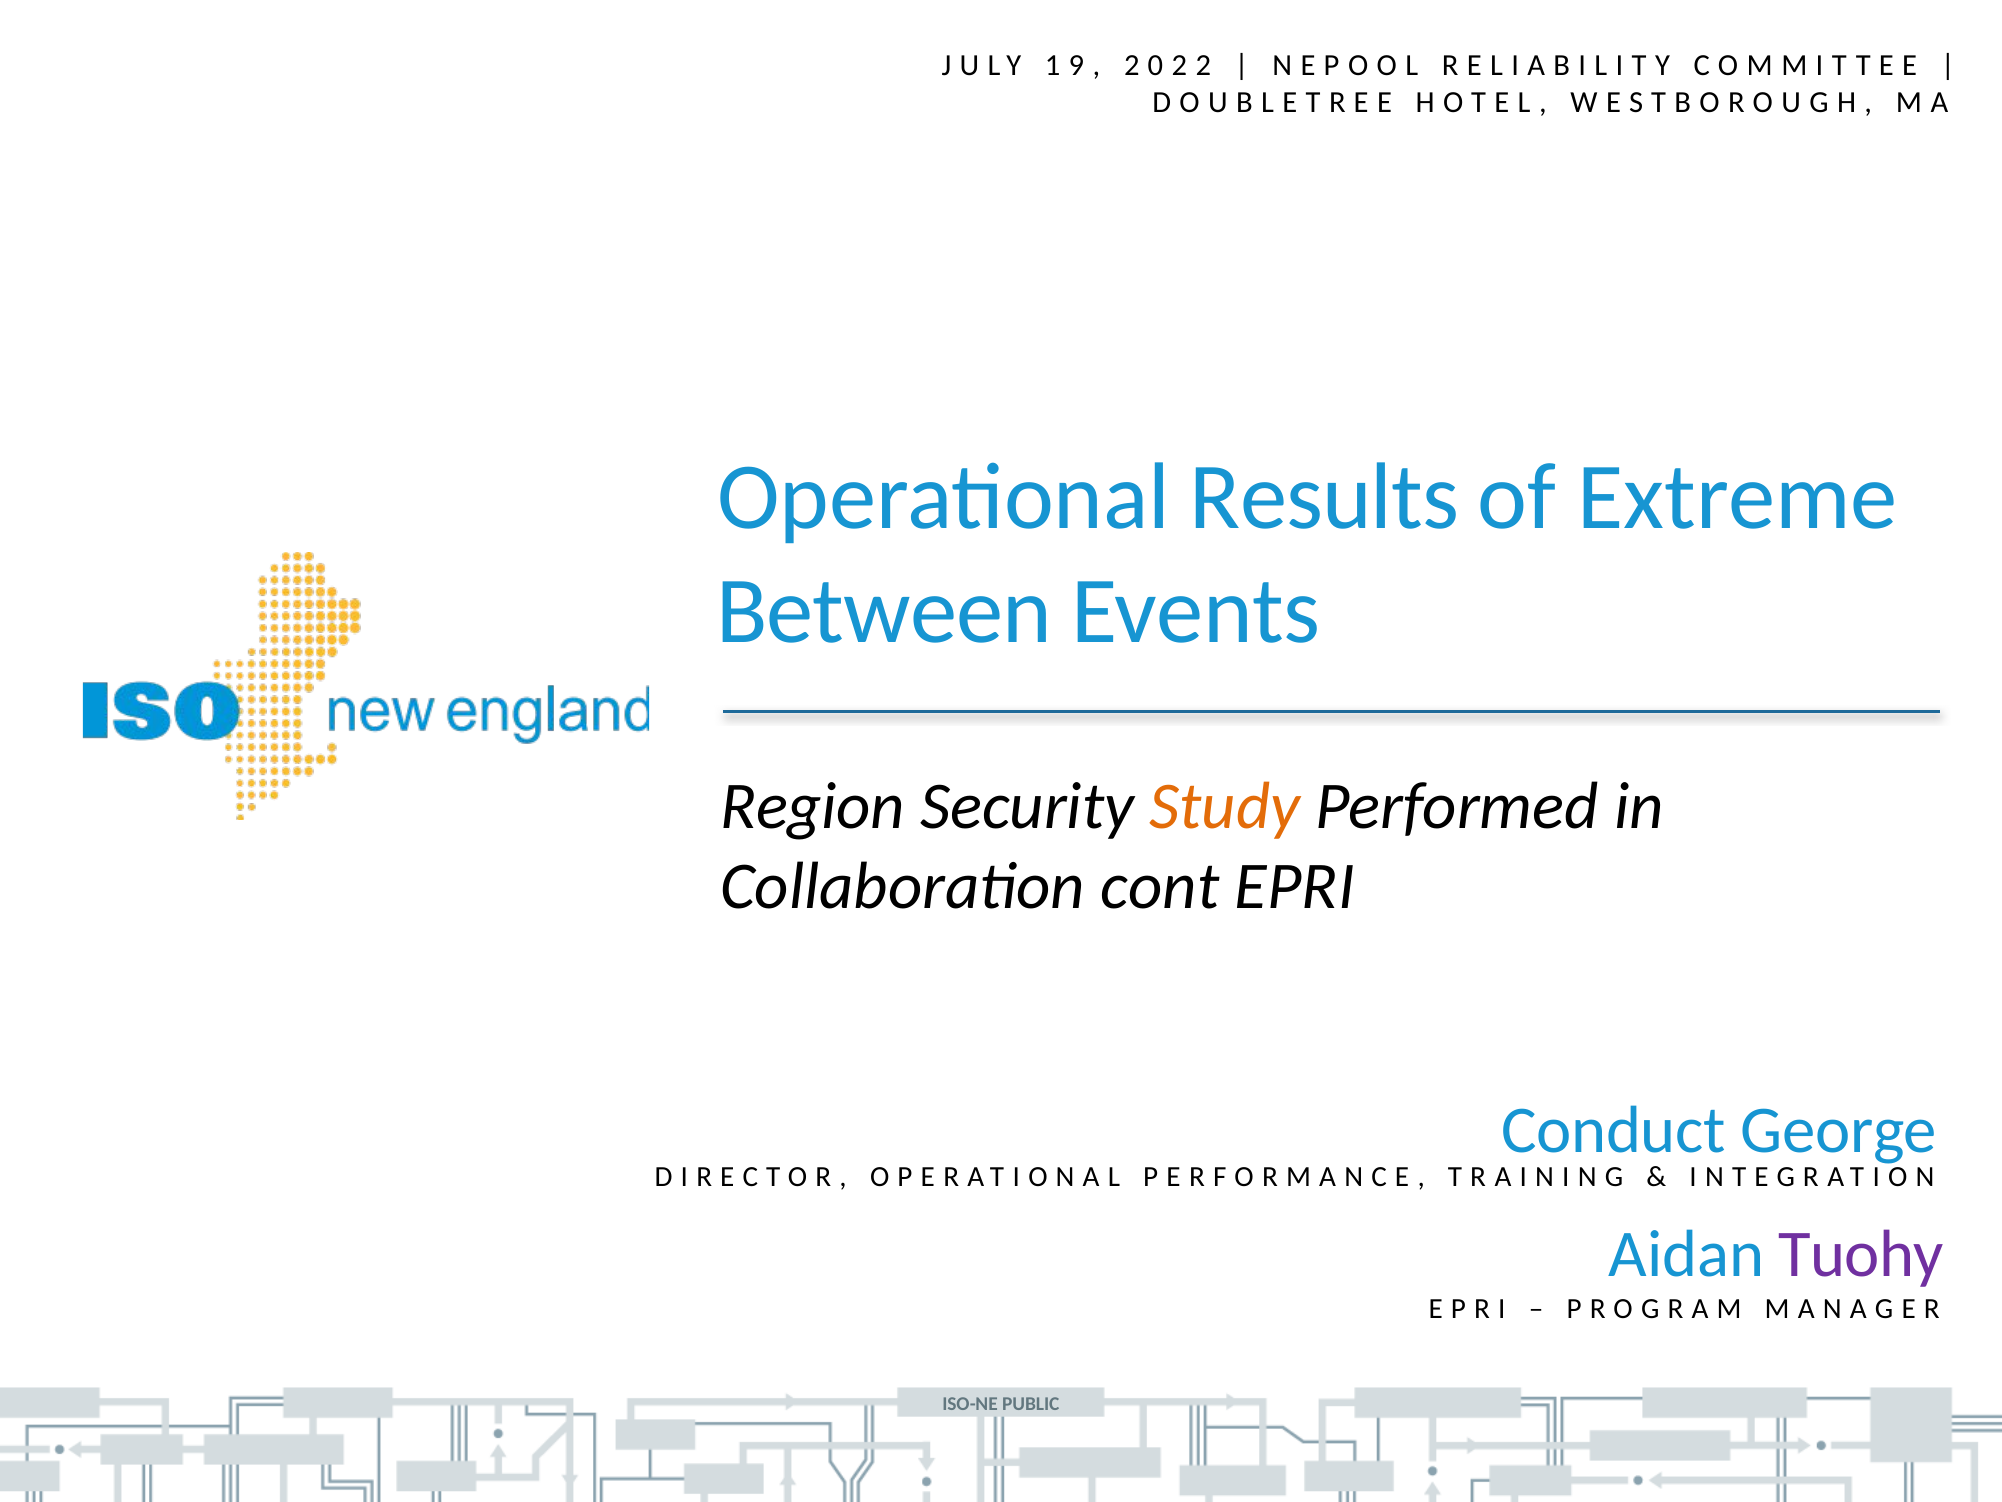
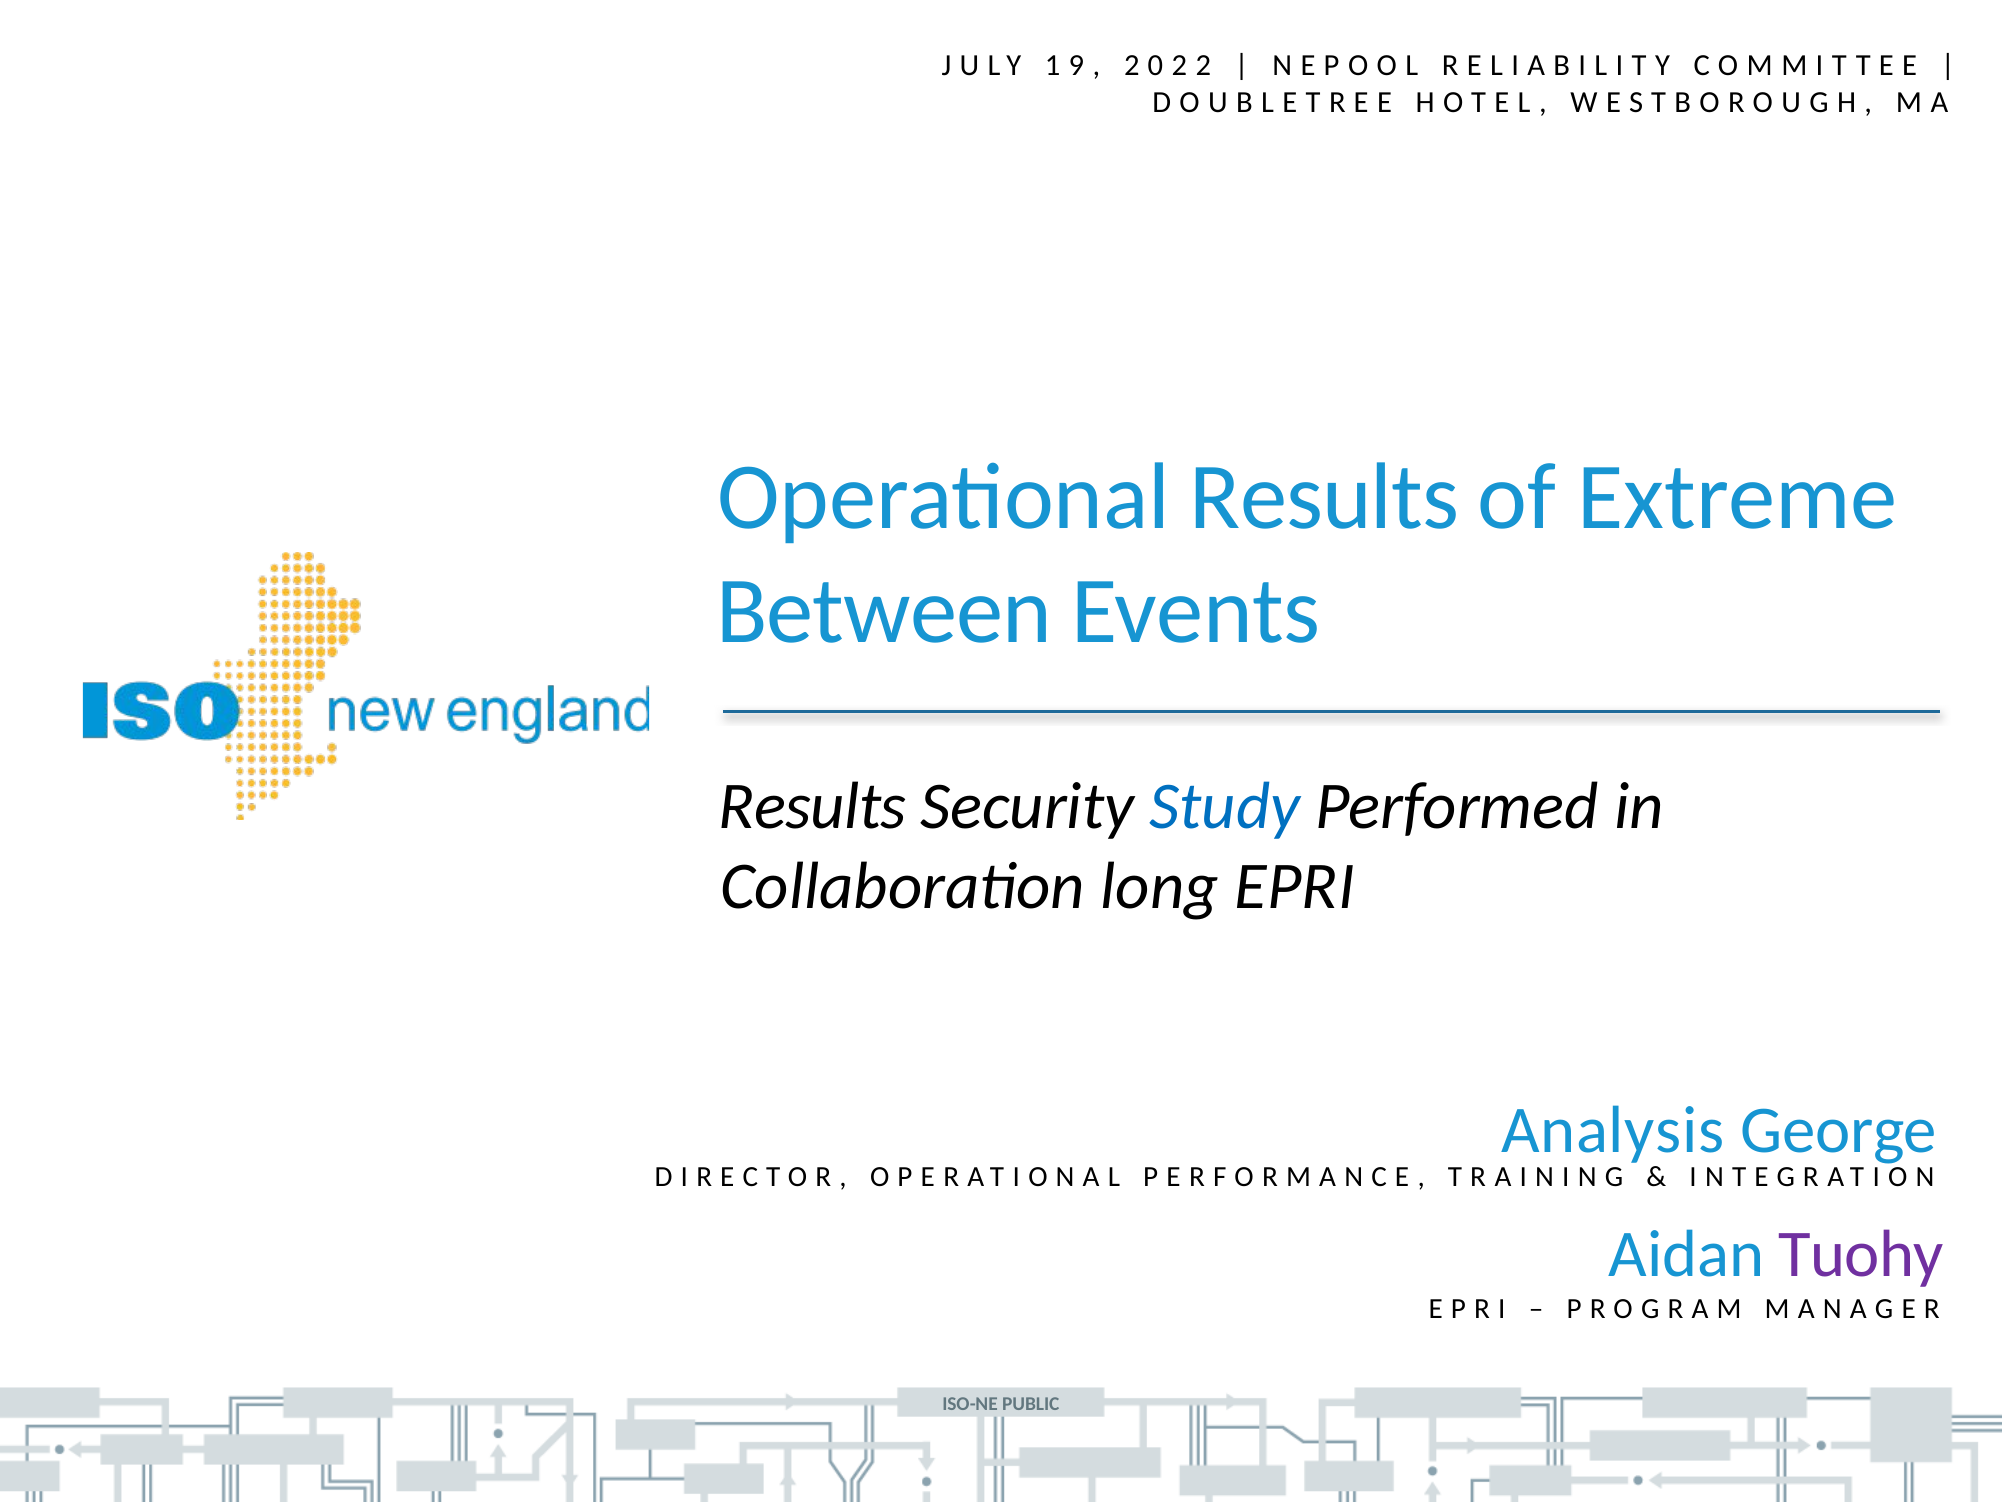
Region at (813, 806): Region -> Results
Study colour: orange -> blue
cont: cont -> long
Conduct: Conduct -> Analysis
